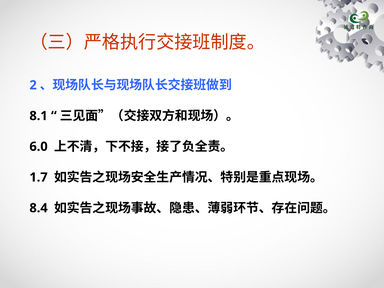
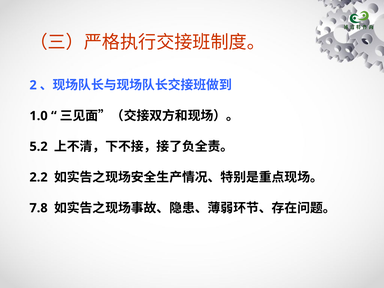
8.1: 8.1 -> 1.0
6.0: 6.0 -> 5.2
1.7: 1.7 -> 2.2
8.4: 8.4 -> 7.8
